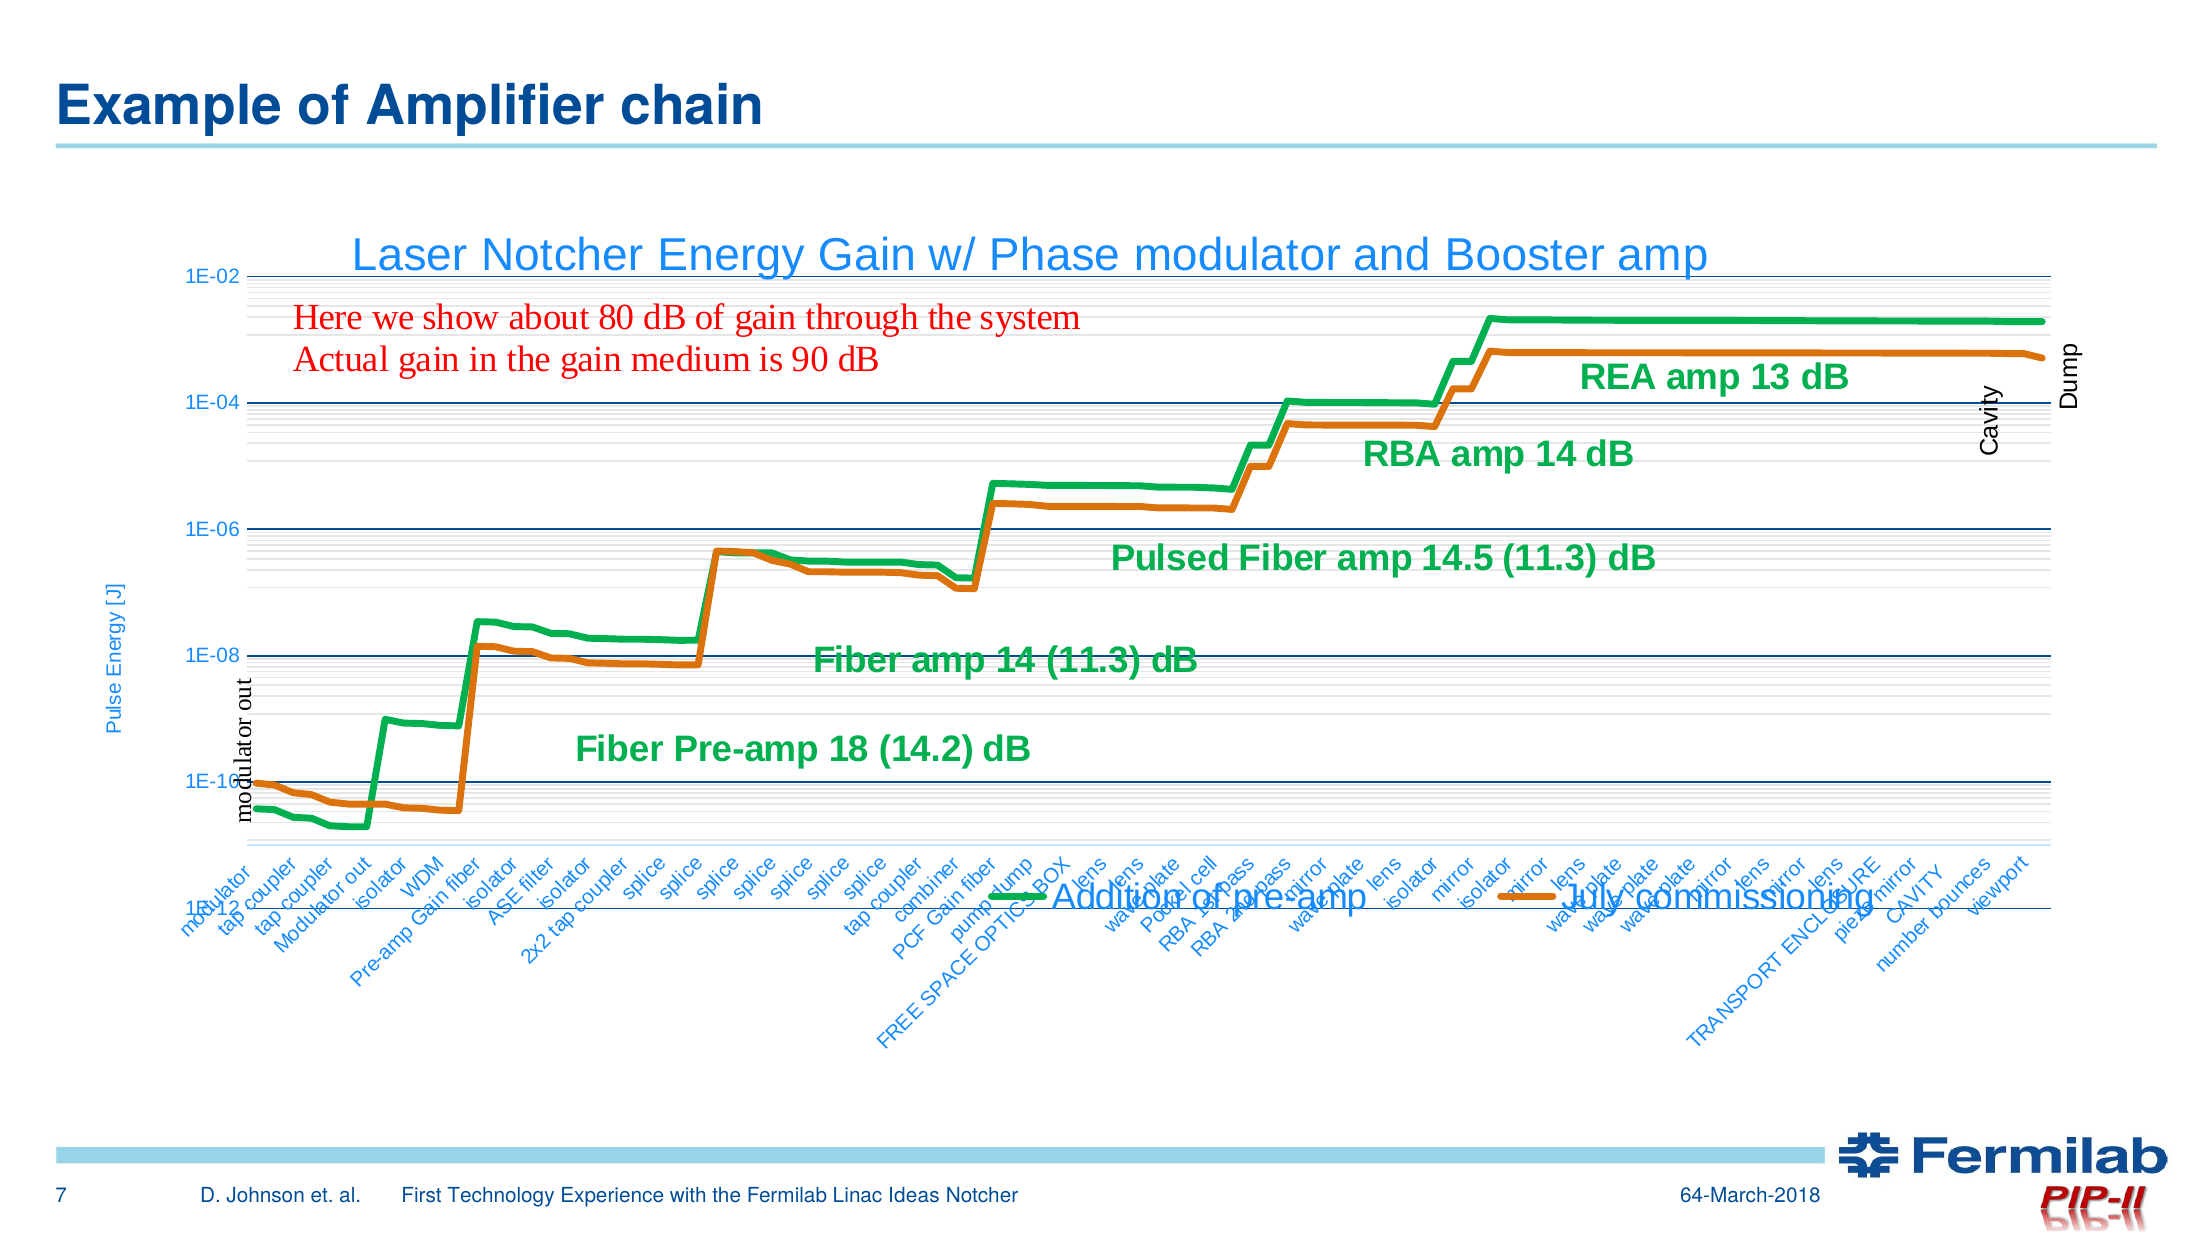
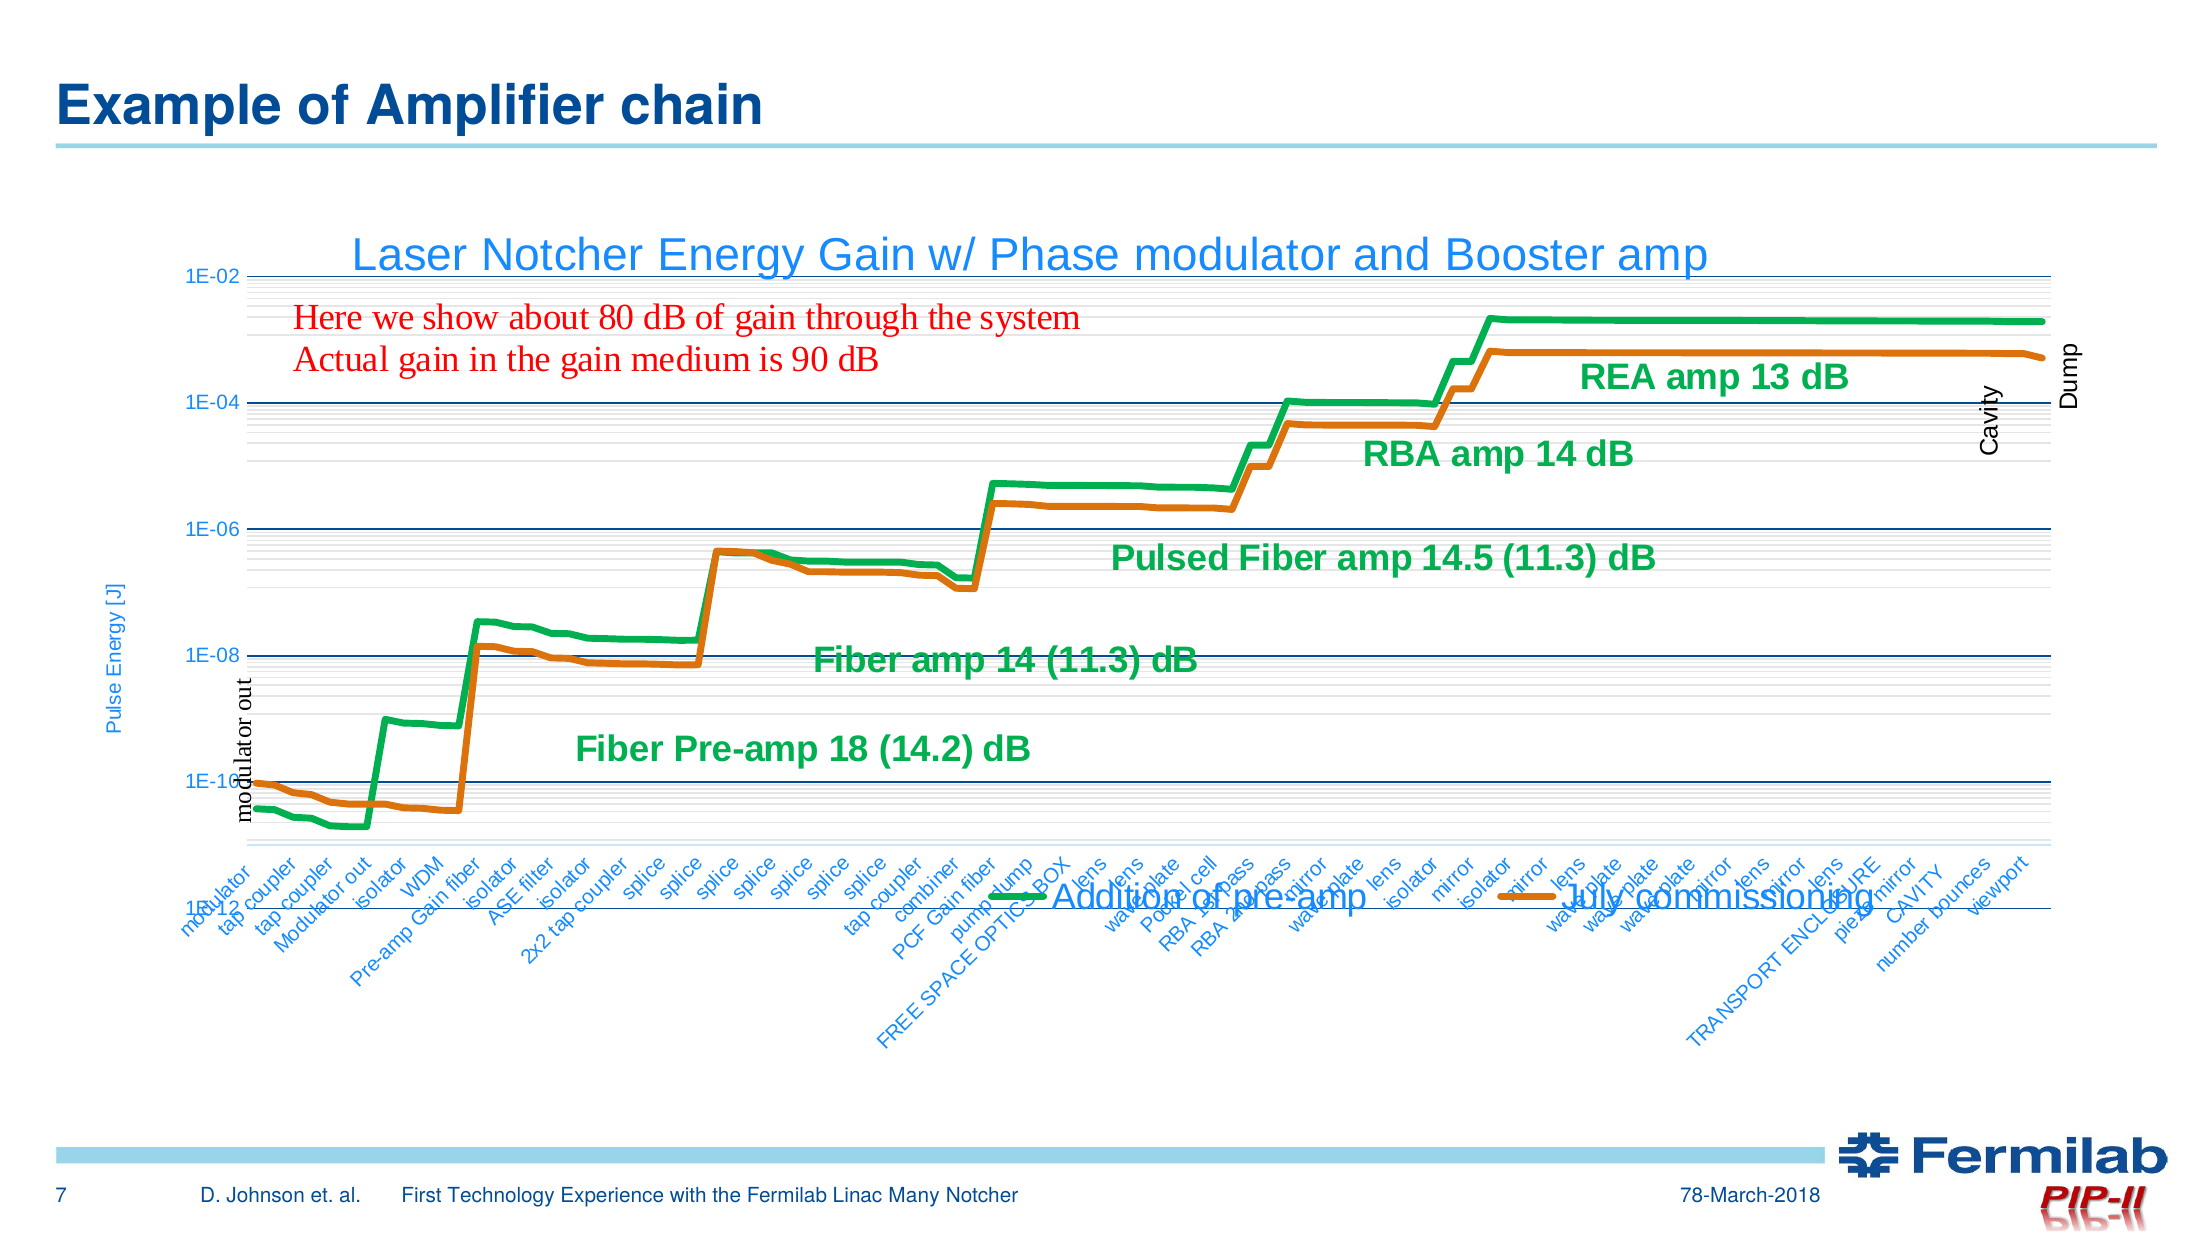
Ideas: Ideas -> Many
64-March-2018: 64-March-2018 -> 78-March-2018
